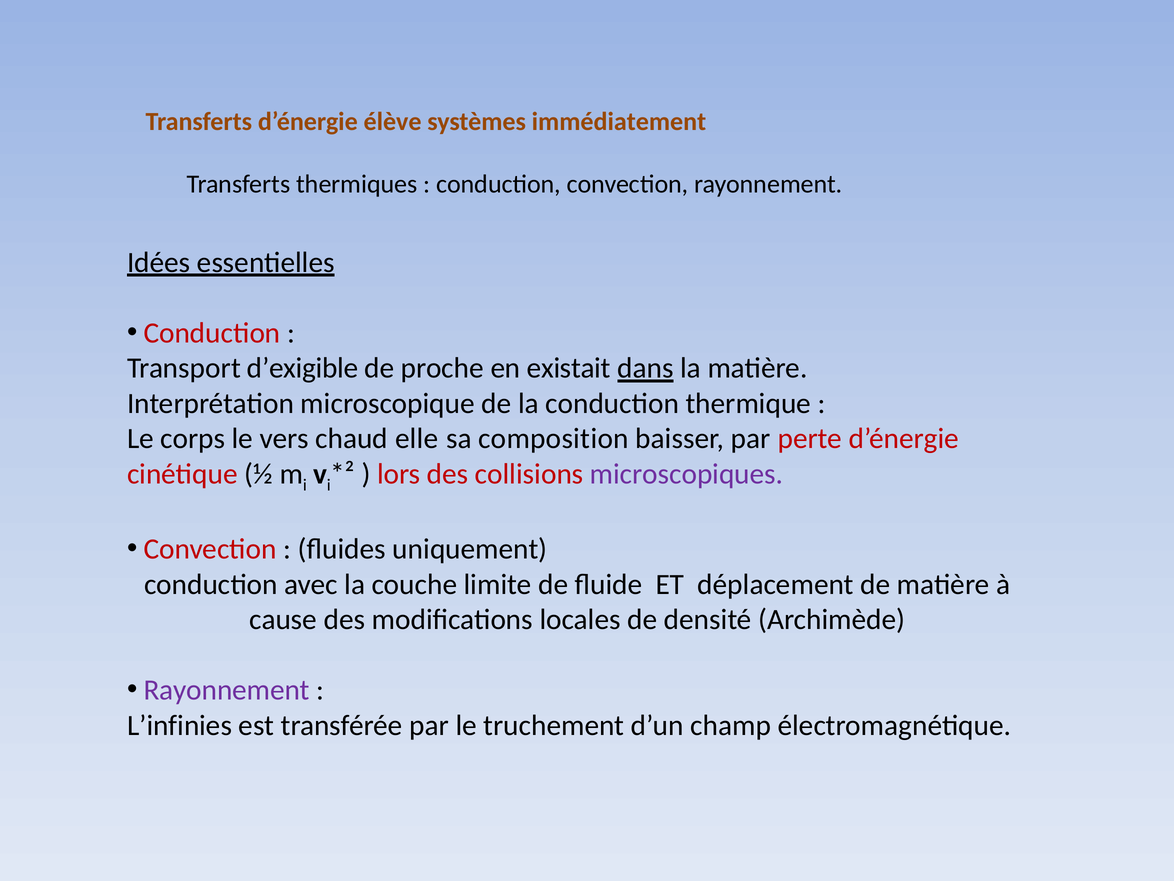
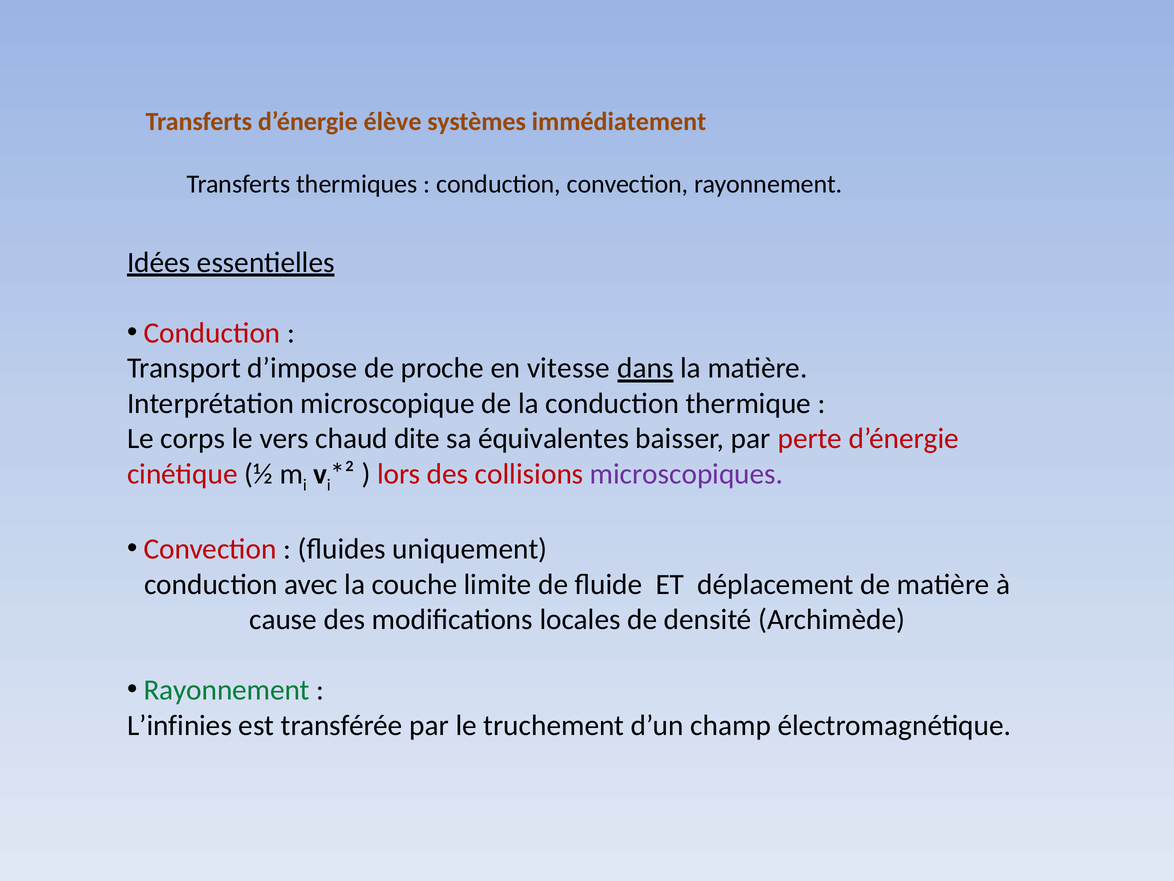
d’exigible: d’exigible -> d’impose
existait: existait -> vitesse
elle: elle -> dite
composition: composition -> équivalentes
Rayonnement at (227, 690) colour: purple -> green
